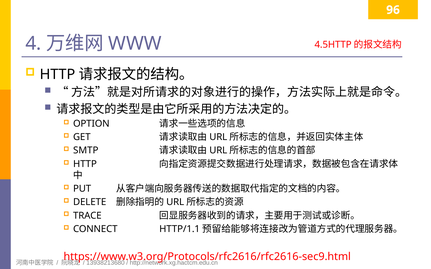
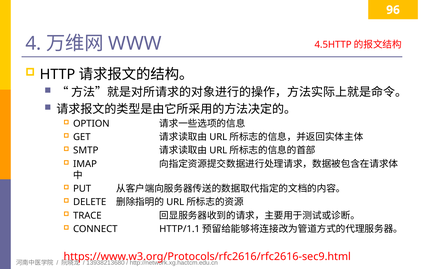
HTTP at (85, 164): HTTP -> IMAP
